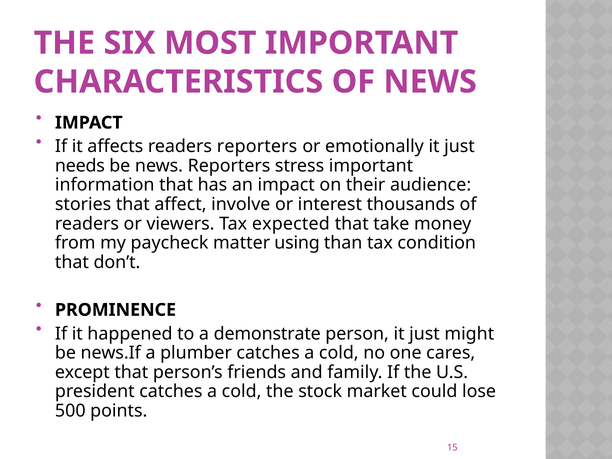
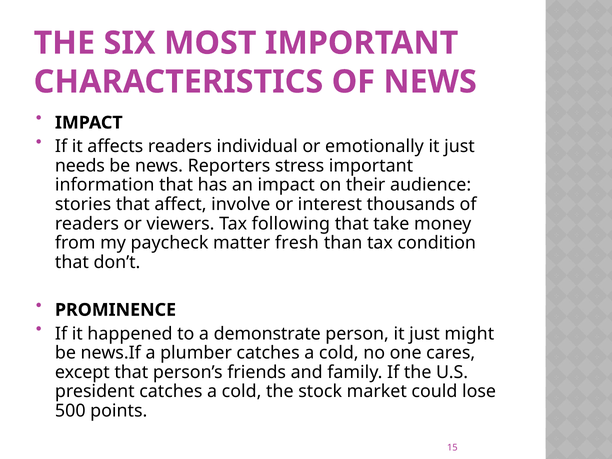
readers reporters: reporters -> individual
expected: expected -> following
using: using -> fresh
